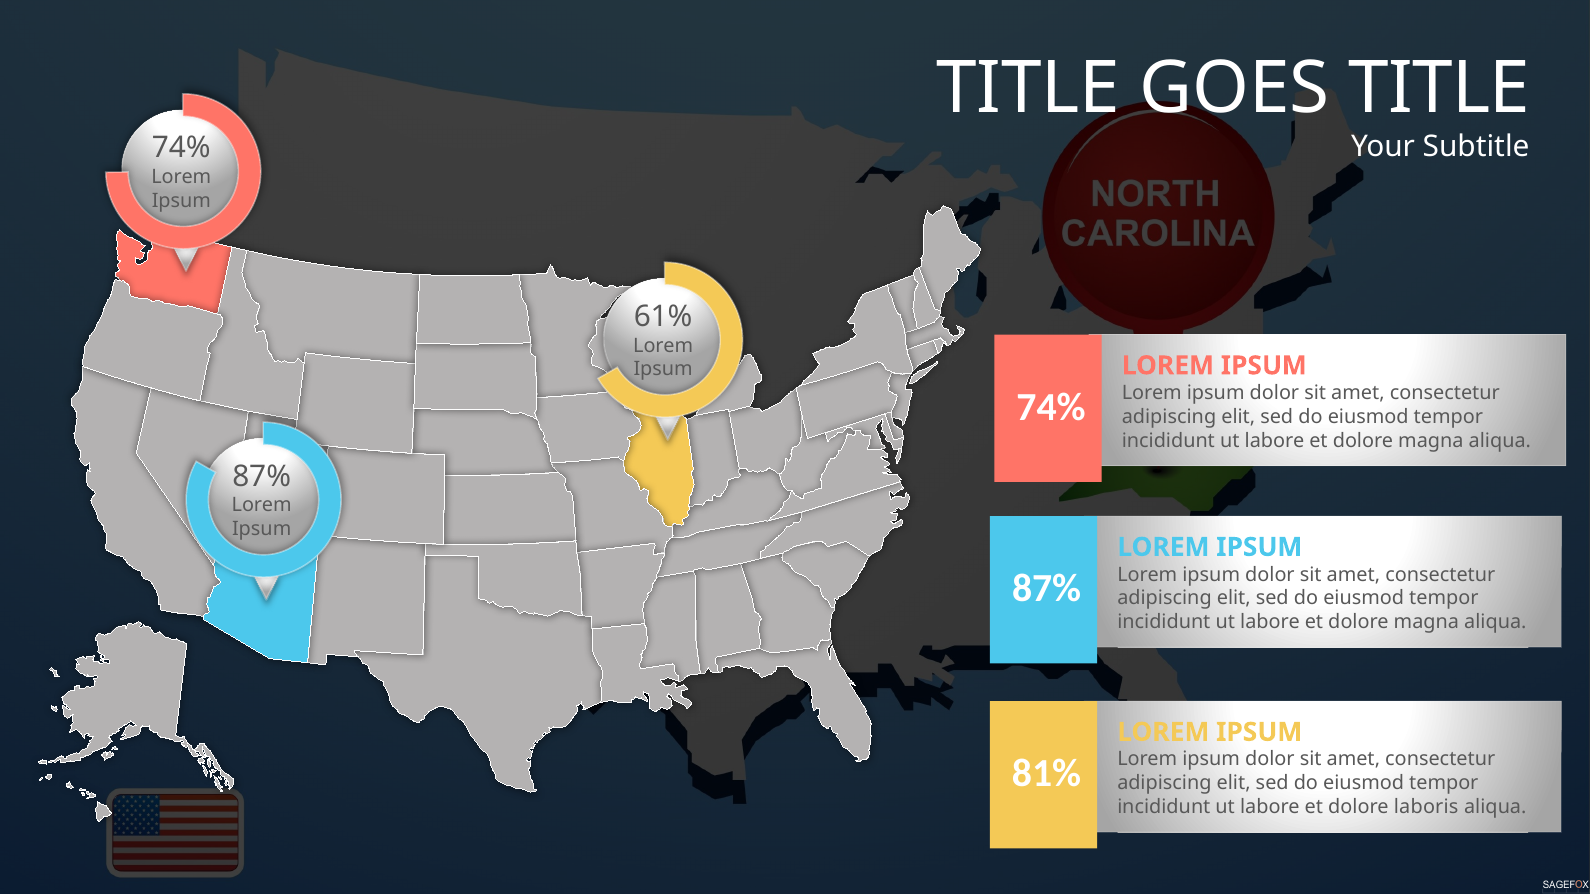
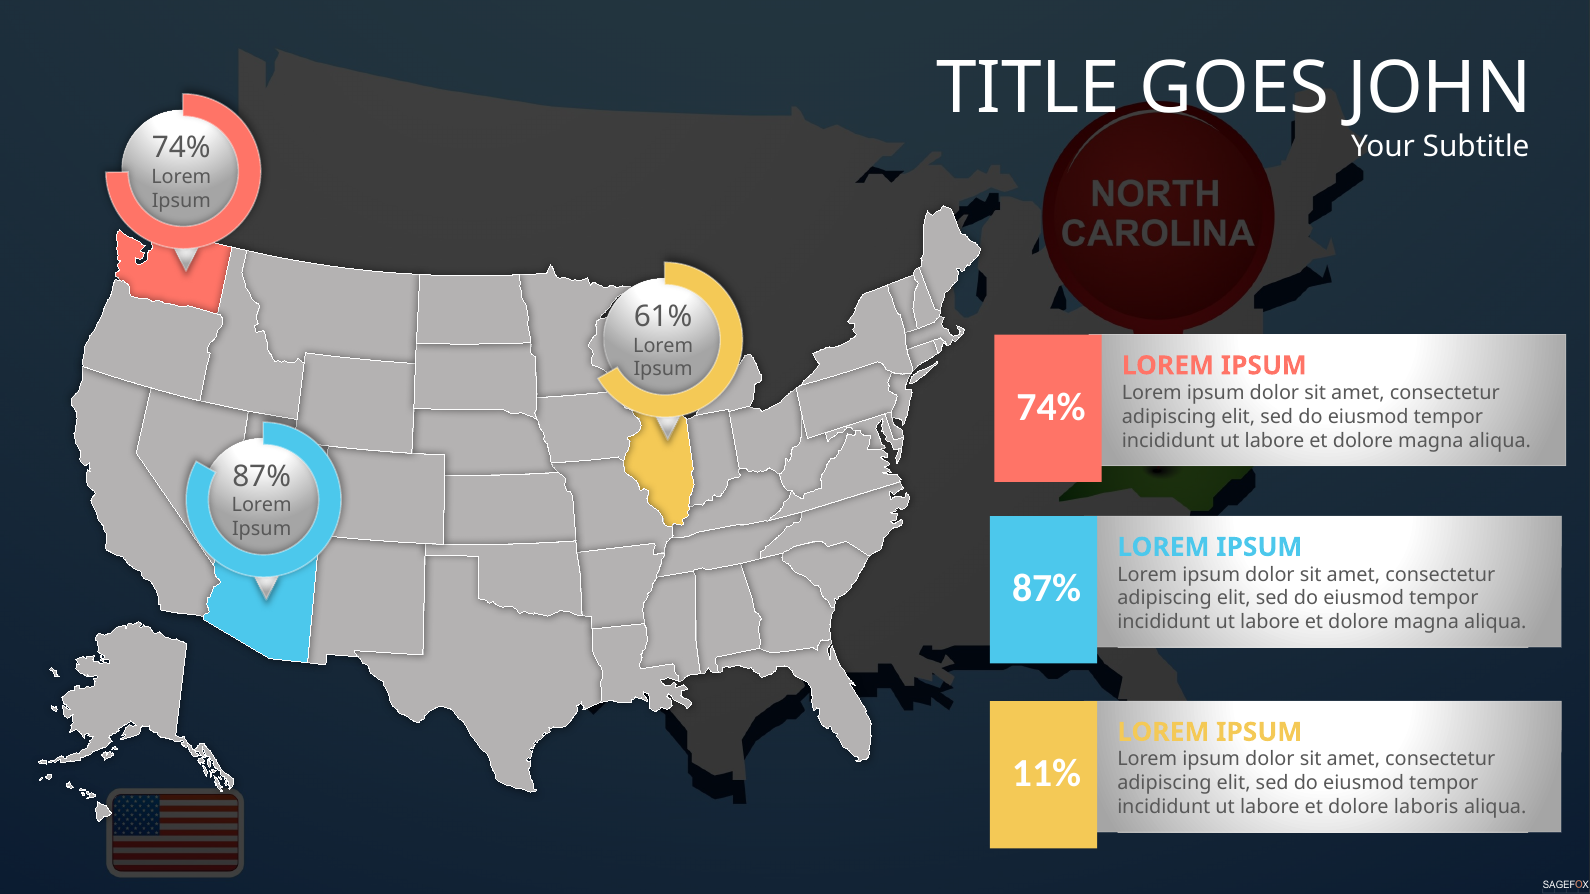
GOES TITLE: TITLE -> JOHN
81%: 81% -> 11%
